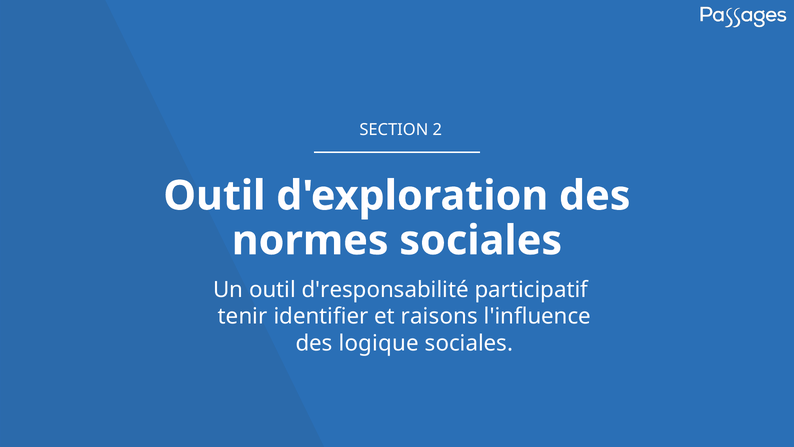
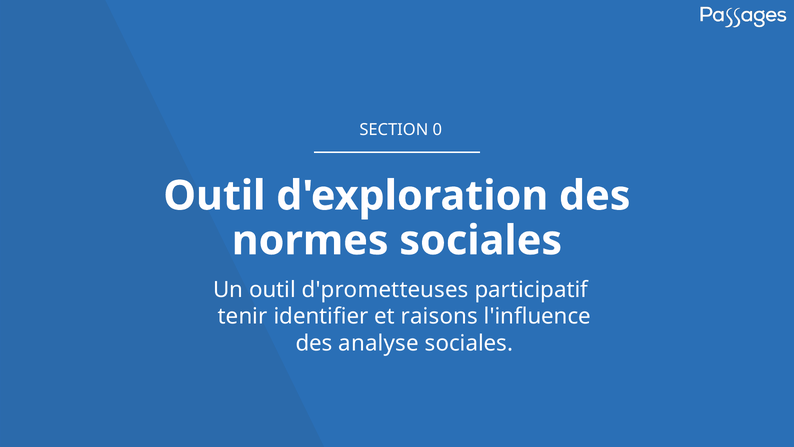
2: 2 -> 0
d'responsabilité: d'responsabilité -> d'prometteuses
logique: logique -> analyse
